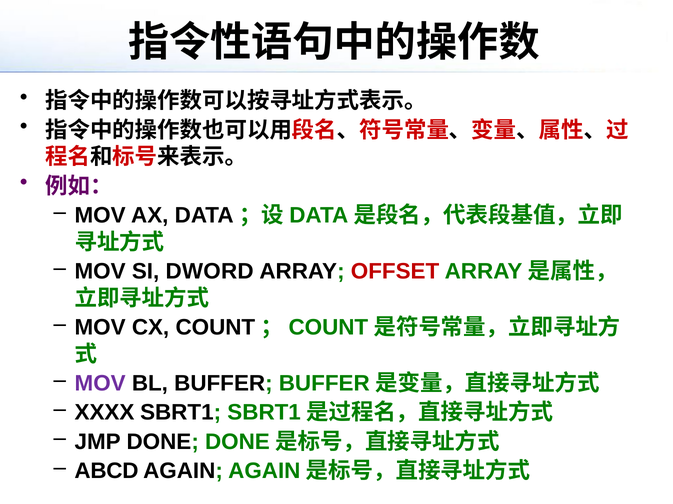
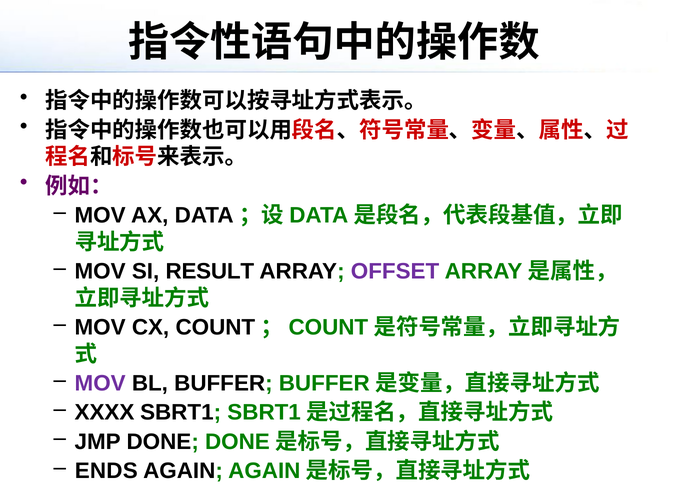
DWORD: DWORD -> RESULT
OFFSET colour: red -> purple
ABCD: ABCD -> ENDS
